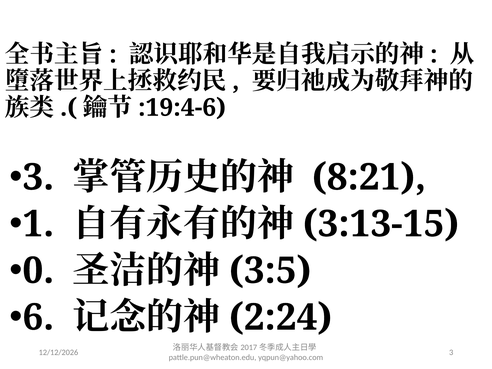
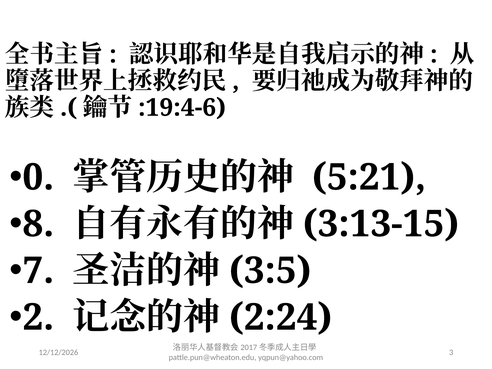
3 at (38, 177): 3 -> 0
8:21: 8:21 -> 5:21
1: 1 -> 8
0: 0 -> 7
6: 6 -> 2
